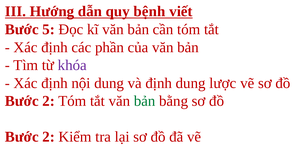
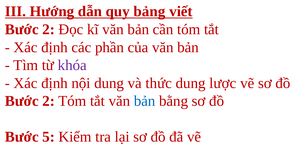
bệnh: bệnh -> bảng
5 at (49, 29): 5 -> 2
và định: định -> thức
bản at (145, 101) colour: green -> blue
2 at (49, 137): 2 -> 5
